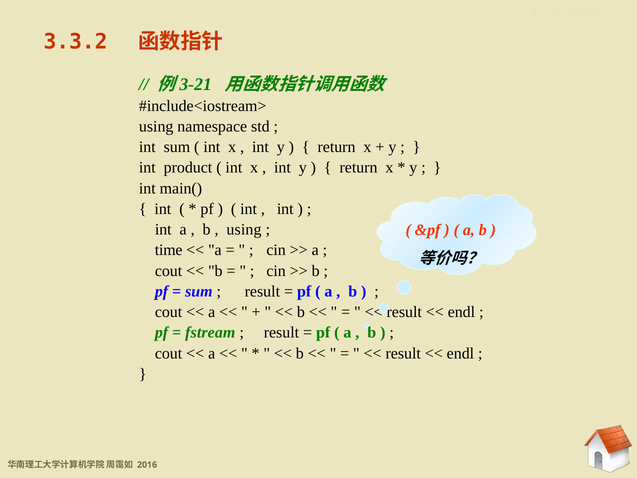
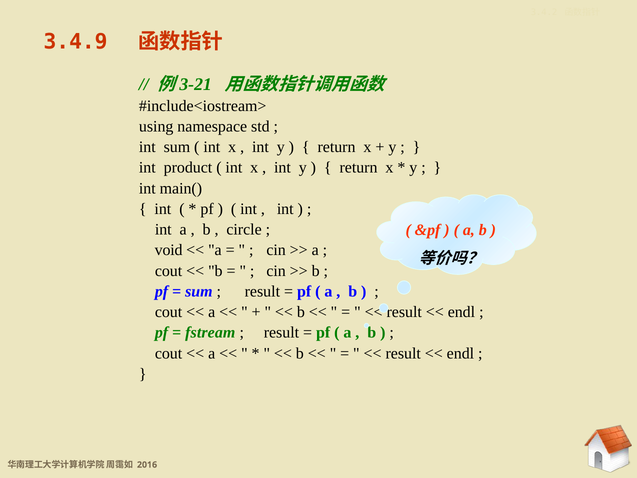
3.3.2: 3.3.2 -> 3.4.9
using at (244, 229): using -> circle
time: time -> void
